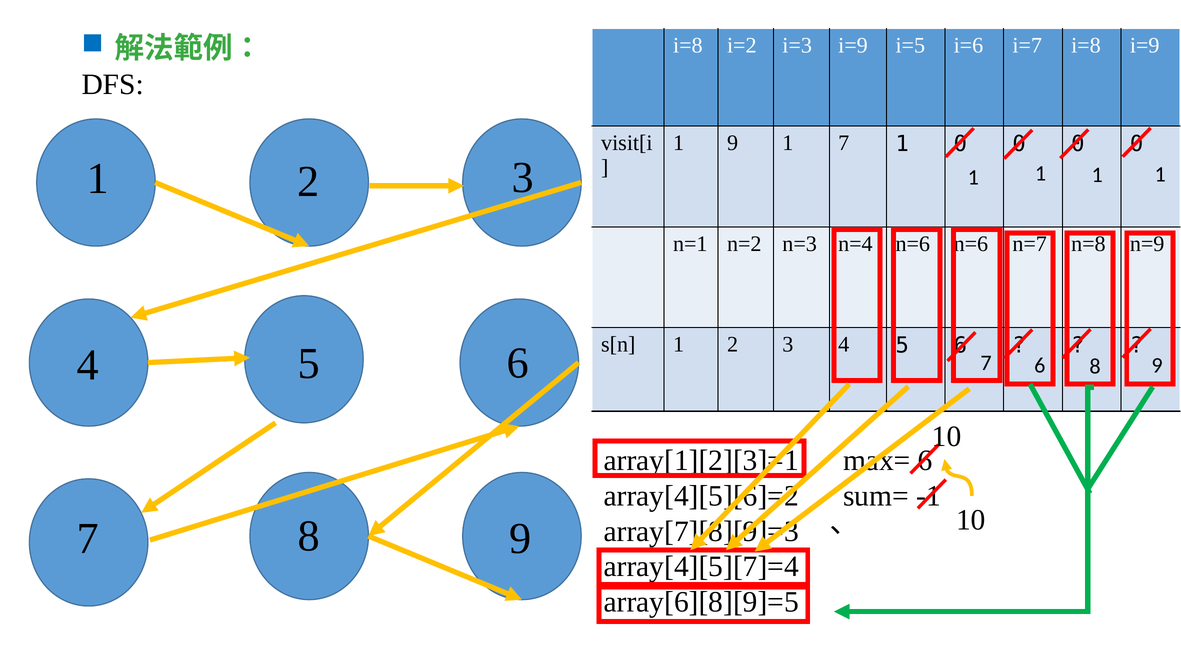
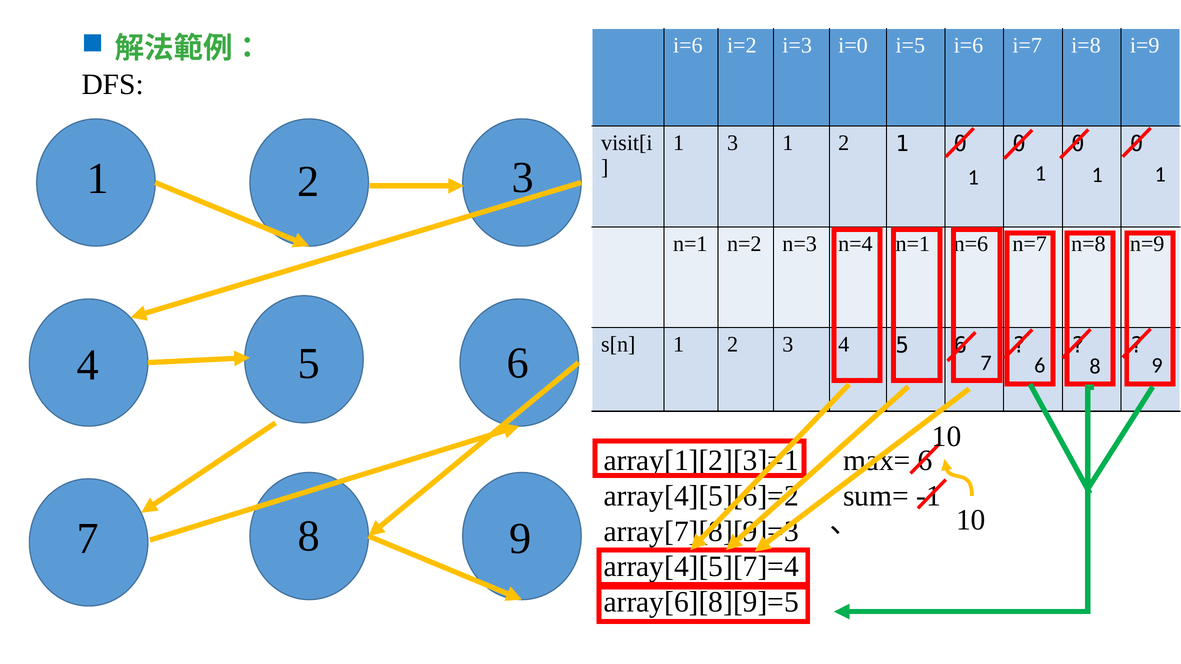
i=8 at (688, 45): i=8 -> i=6
i=3 i=9: i=9 -> i=0
1 9: 9 -> 3
7 at (844, 143): 7 -> 2
n=4 n=6: n=6 -> n=1
